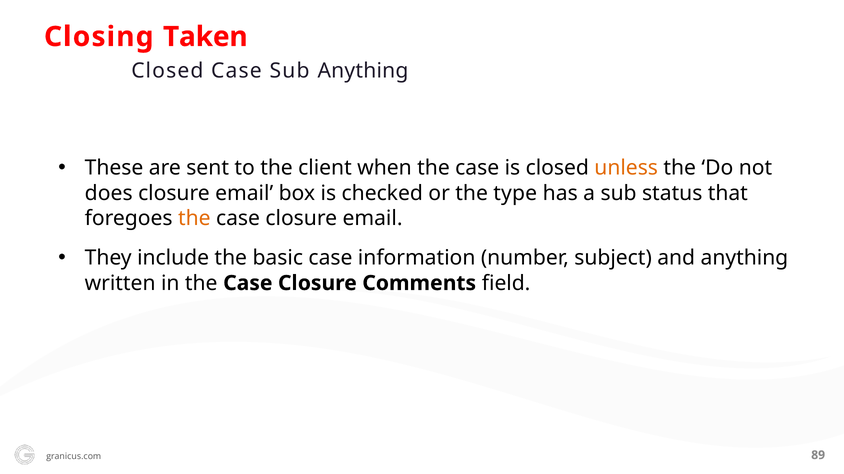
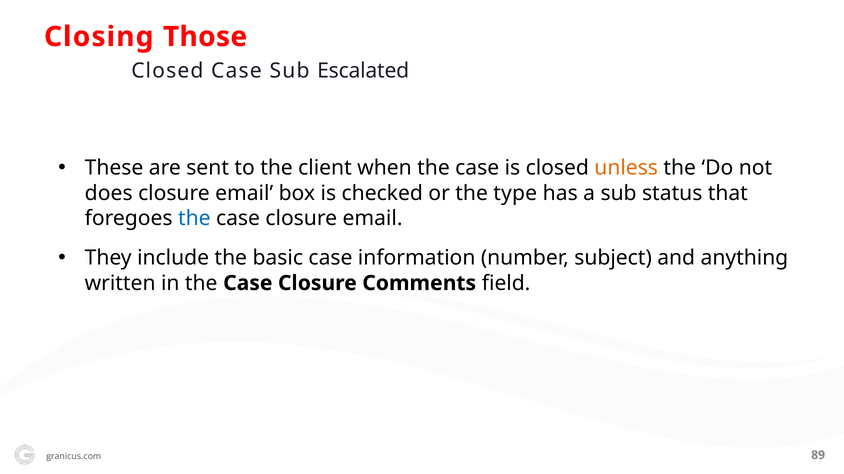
Taken: Taken -> Those
Sub Anything: Anything -> Escalated
the at (194, 219) colour: orange -> blue
